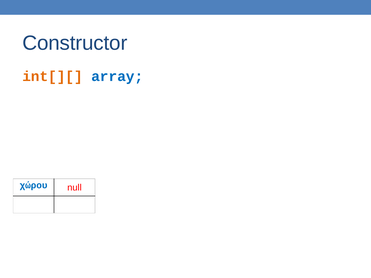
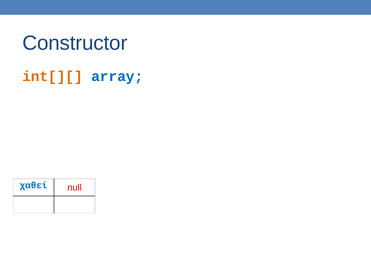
χώρου: χώρου -> χαθεί
